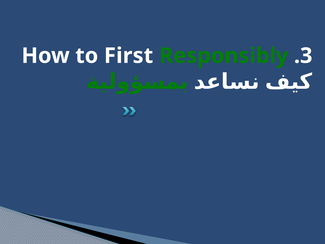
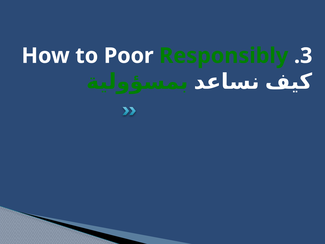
First: First -> Poor
